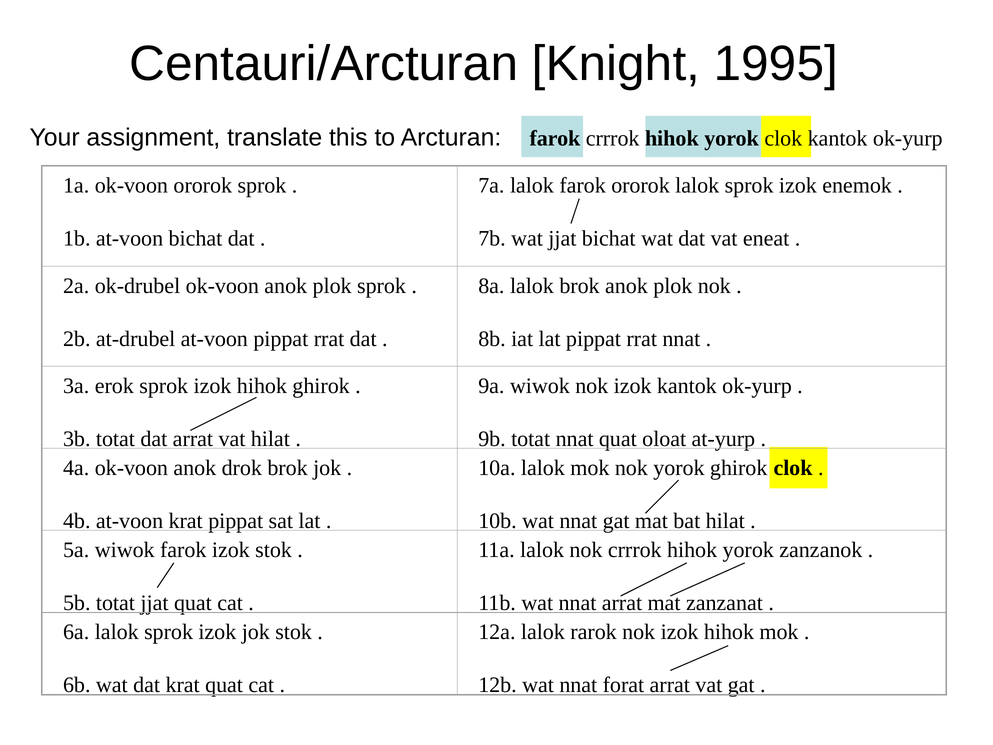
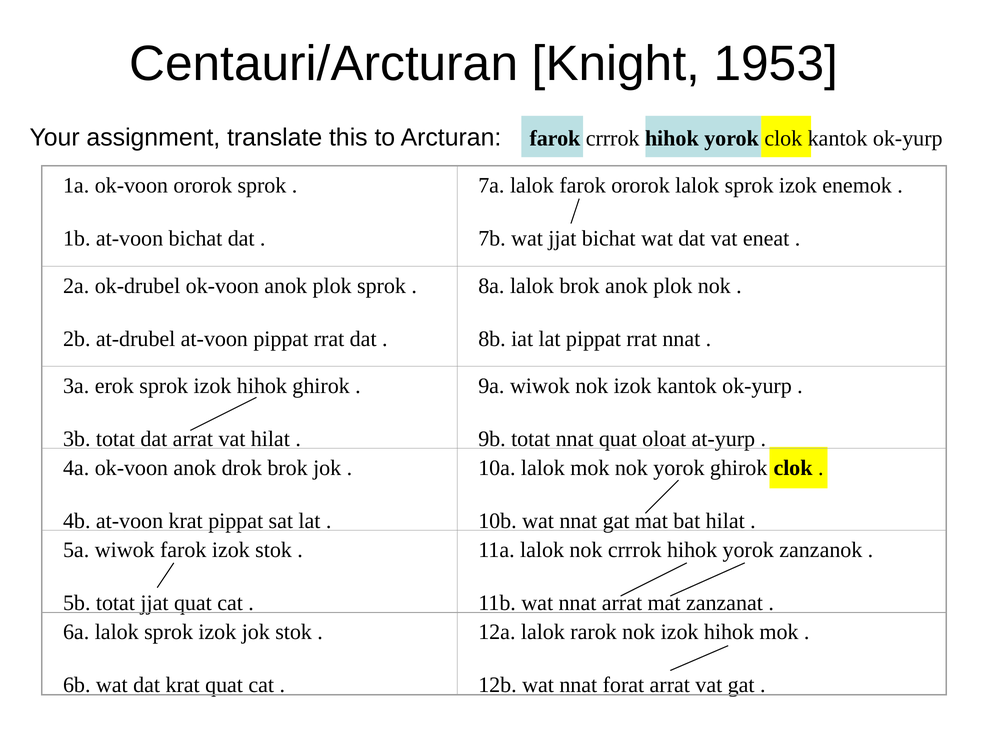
1995: 1995 -> 1953
